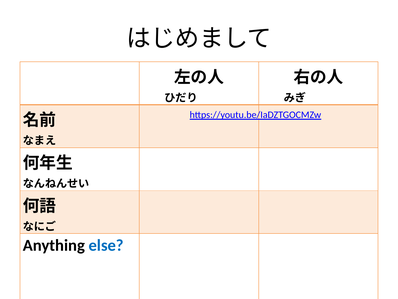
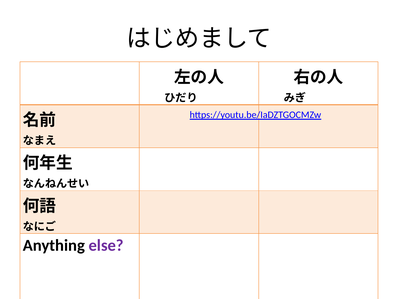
else colour: blue -> purple
